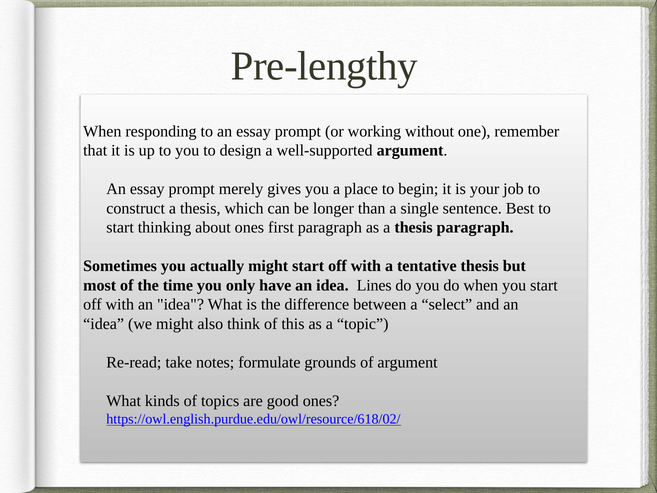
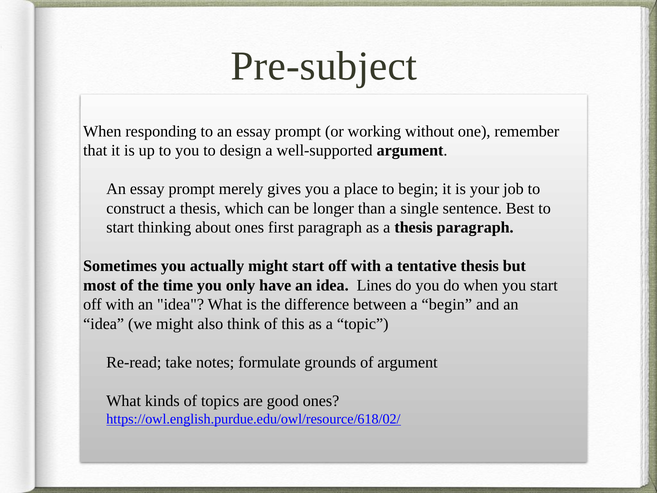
Pre-lengthy: Pre-lengthy -> Pre-subject
a select: select -> begin
